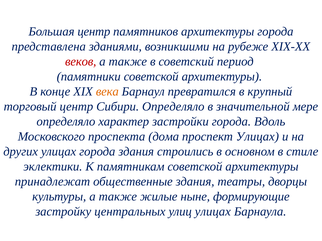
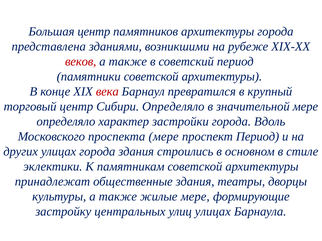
века colour: orange -> red
проспекта дома: дома -> мере
проспект Улицах: Улицах -> Период
жилые ныне: ныне -> мере
